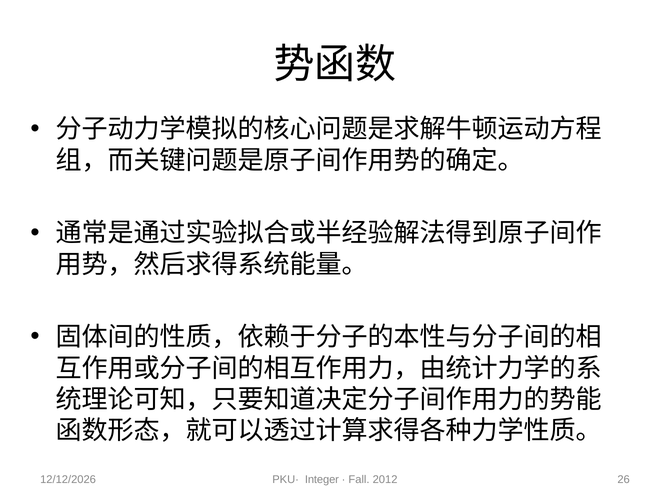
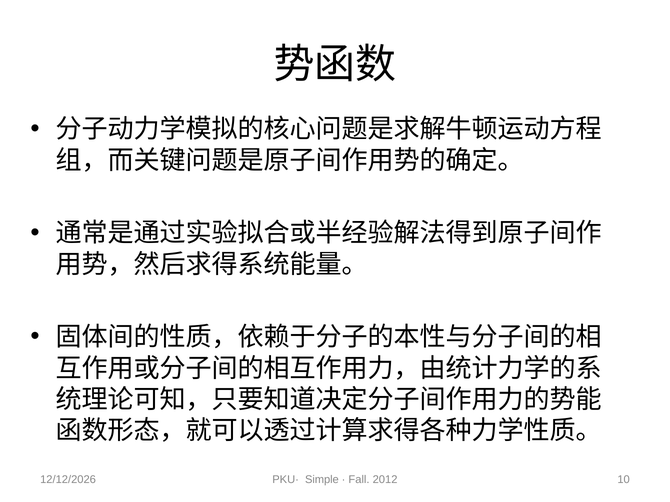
Integer: Integer -> Simple
26: 26 -> 10
